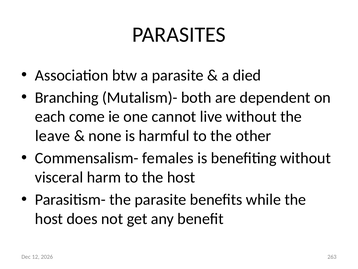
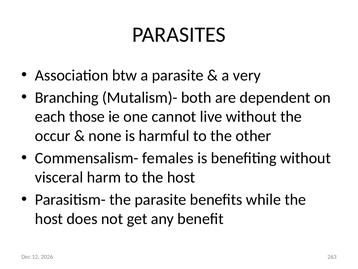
died: died -> very
come: come -> those
leave: leave -> occur
